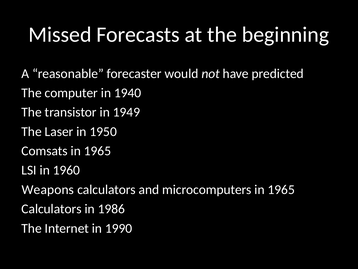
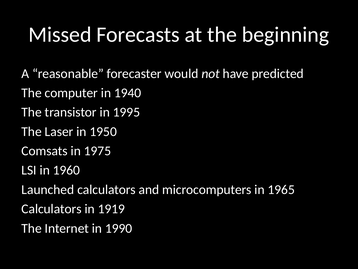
1949: 1949 -> 1995
Comsats in 1965: 1965 -> 1975
Weapons: Weapons -> Launched
1986: 1986 -> 1919
